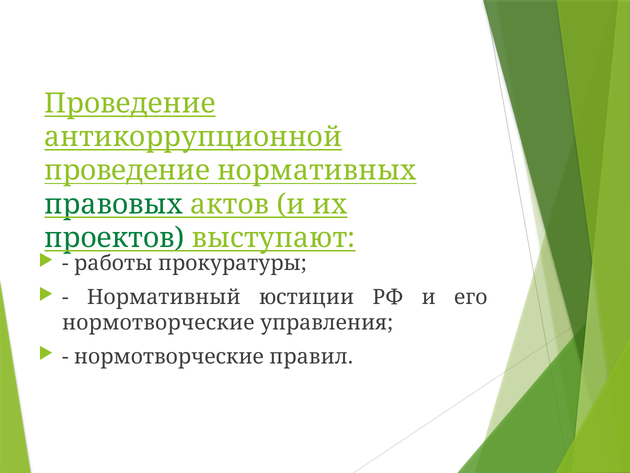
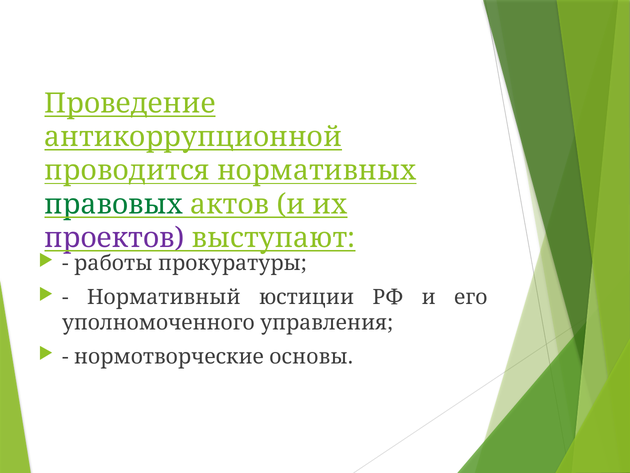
проведение at (127, 171): проведение -> проводится
проектов colour: green -> purple
нормотворческие at (158, 322): нормотворческие -> уполномоченного
правил: правил -> основы
